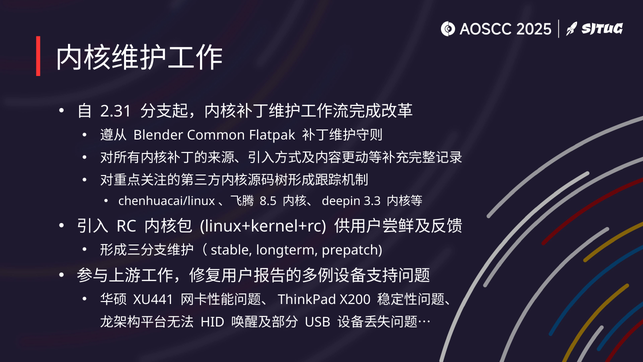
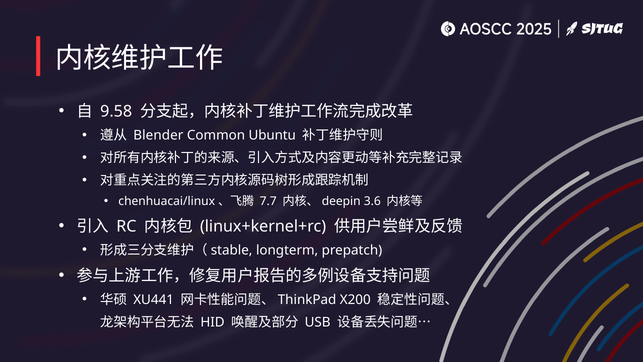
2.31: 2.31 -> 9.58
Flatpak: Flatpak -> Ubuntu
8.5: 8.5 -> 7.7
3.3: 3.3 -> 3.6
